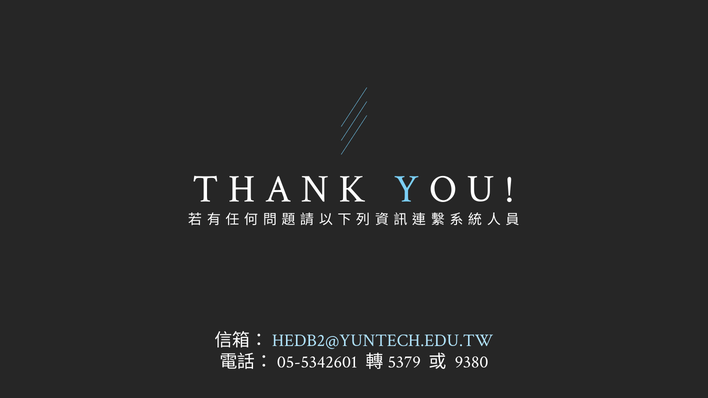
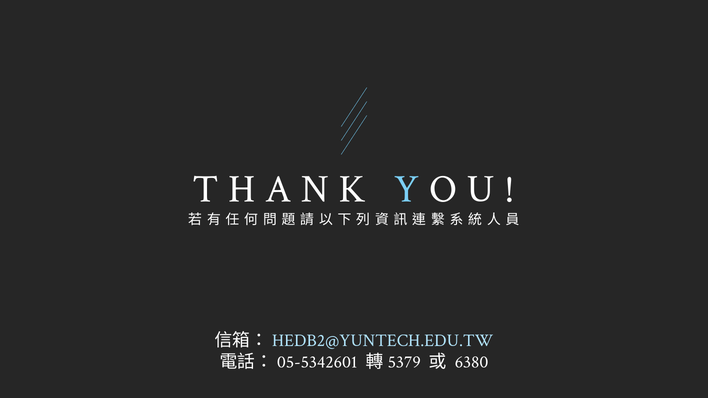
9380: 9380 -> 6380
